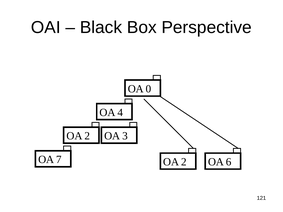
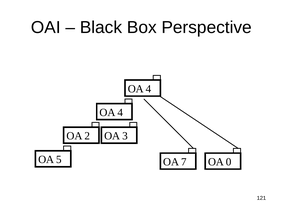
0 at (149, 89): 0 -> 4
7: 7 -> 5
2 at (184, 162): 2 -> 7
6: 6 -> 0
